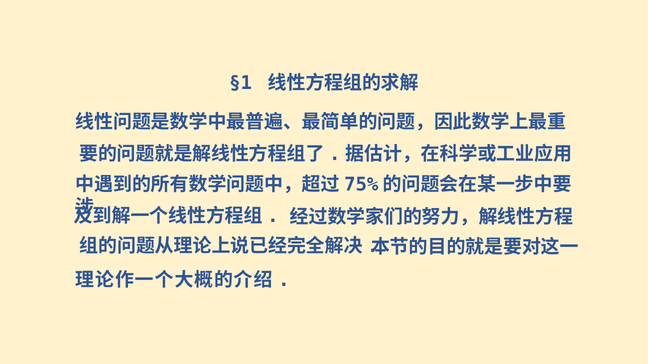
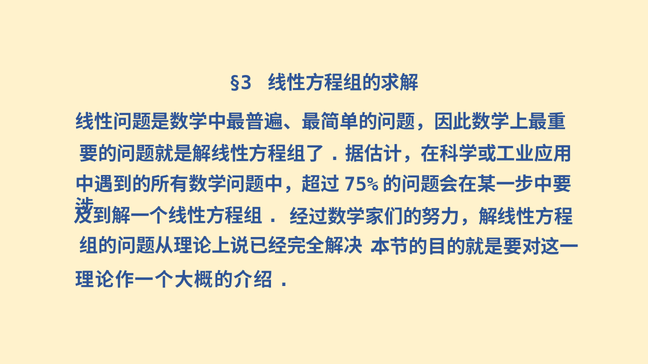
§1: §1 -> §3
